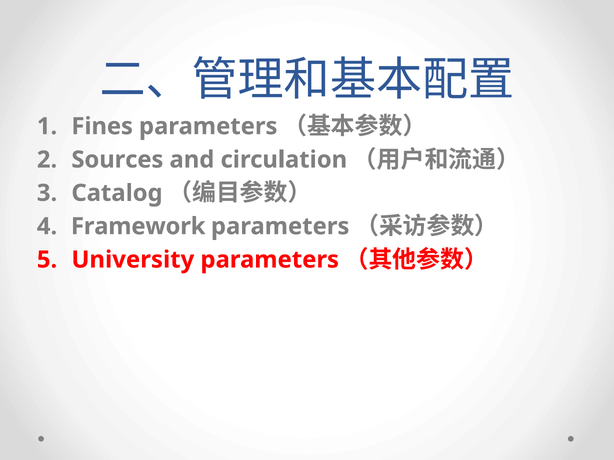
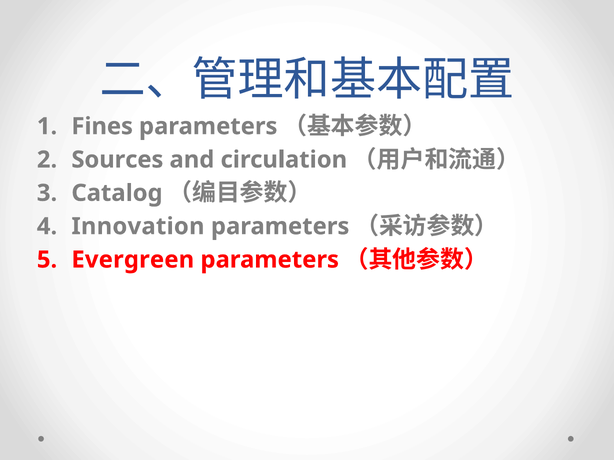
Framework: Framework -> Innovation
University: University -> Evergreen
